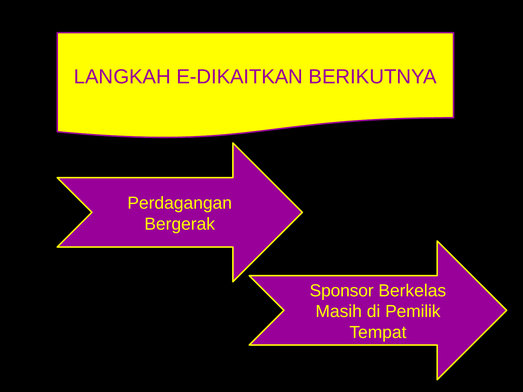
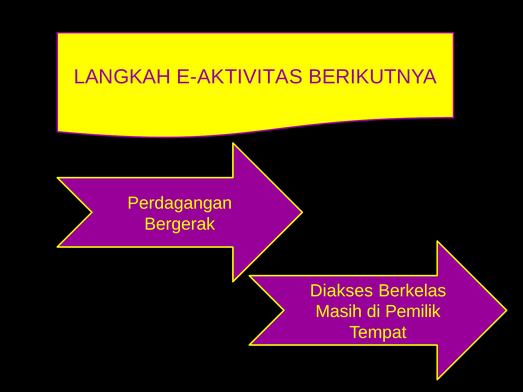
E-DIKAITKAN: E-DIKAITKAN -> E-AKTIVITAS
Sponsor: Sponsor -> Diakses
